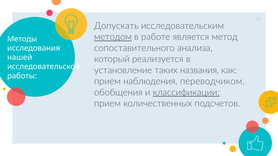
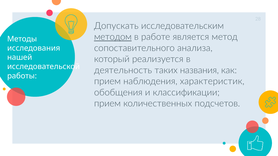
установление: установление -> деятельность
переводчиком: переводчиком -> характеристик
классификации underline: present -> none
